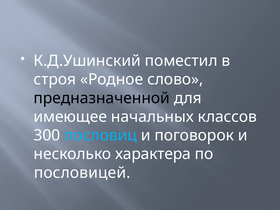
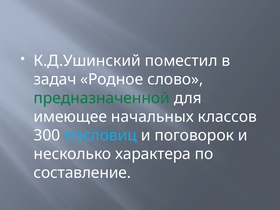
строя: строя -> задач
предназначенной colour: black -> green
пословицей: пословицей -> составление
